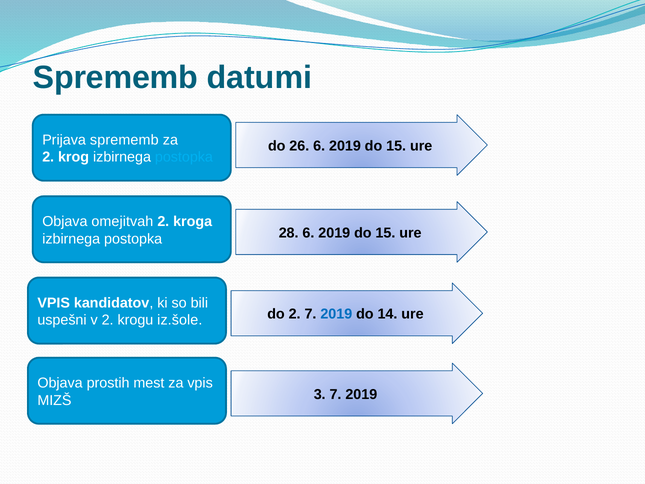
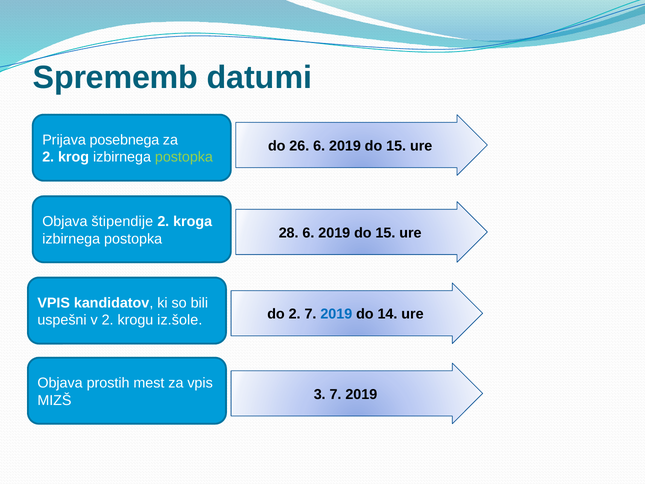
Prijava sprememb: sprememb -> posebnega
postopka at (184, 157) colour: light blue -> light green
omejitvah: omejitvah -> štipendije
